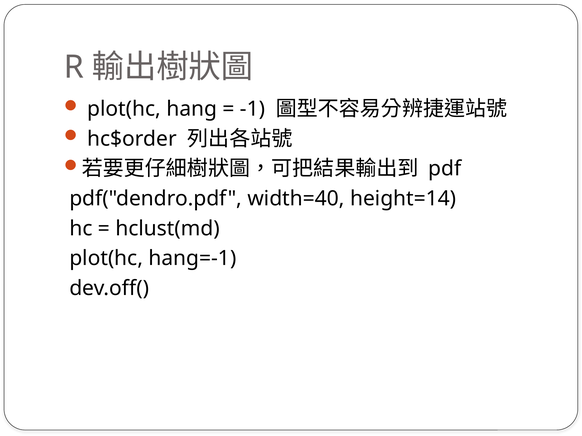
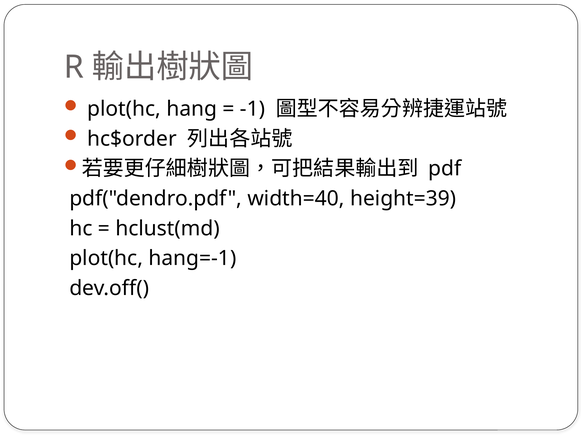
height=14: height=14 -> height=39
